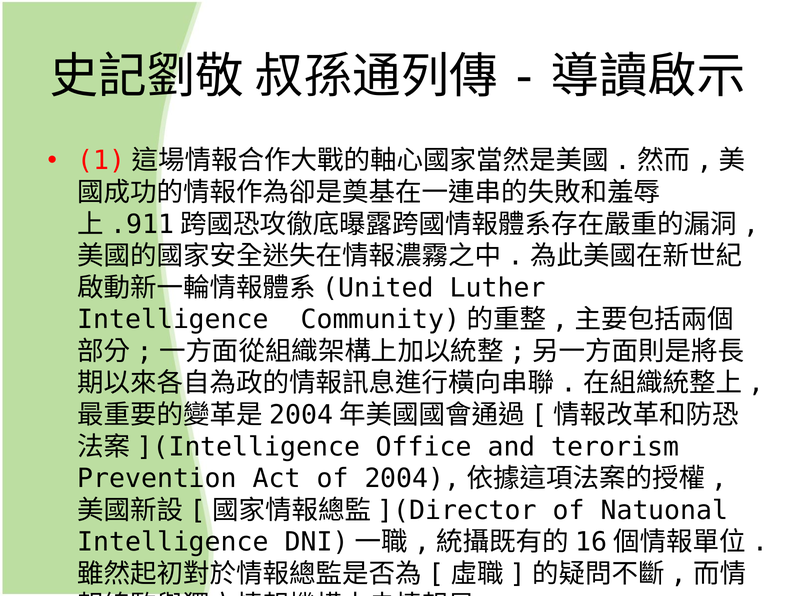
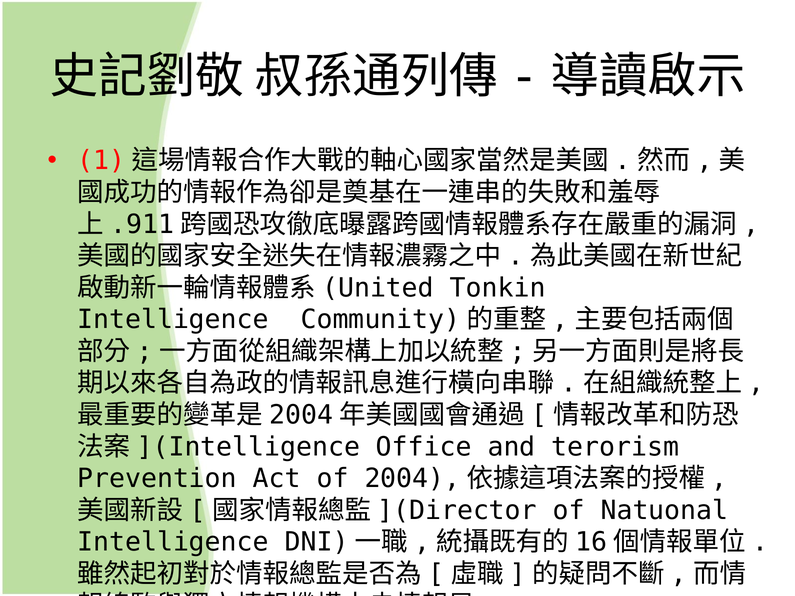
Luther: Luther -> Tonkin
